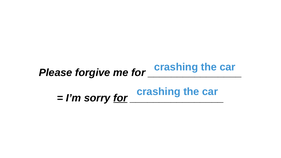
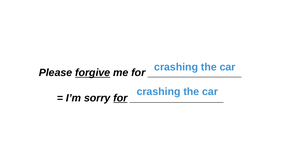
forgive underline: none -> present
